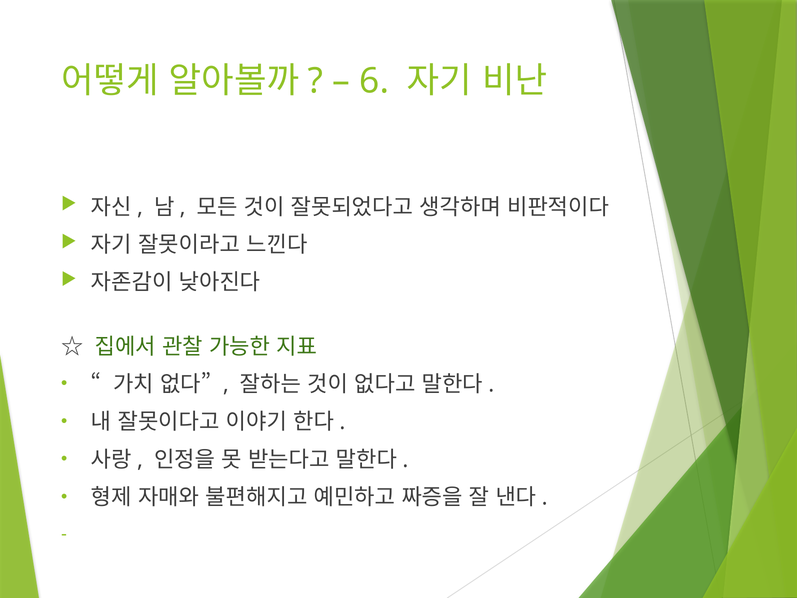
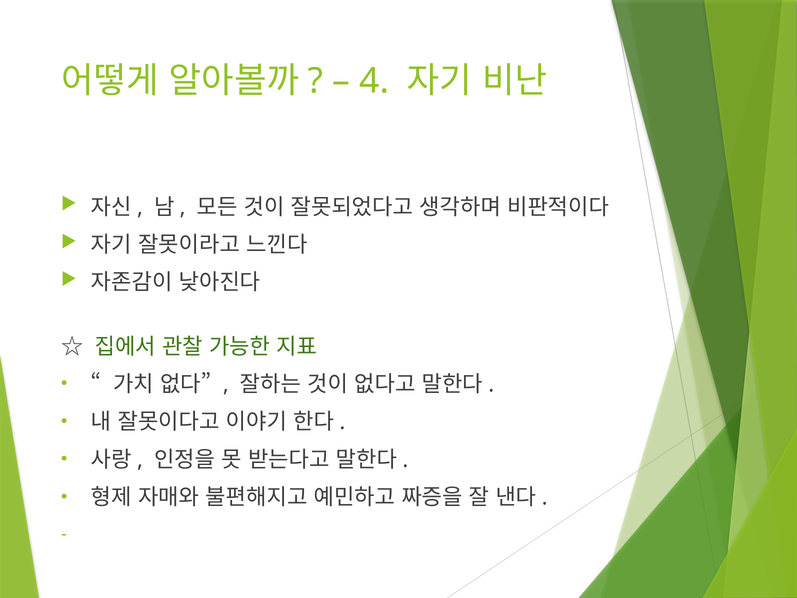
6: 6 -> 4
